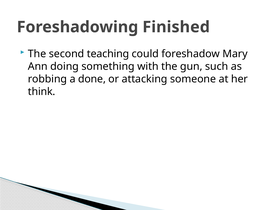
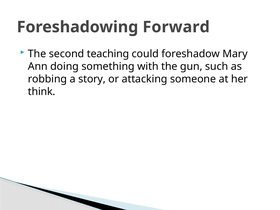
Finished: Finished -> Forward
done: done -> story
